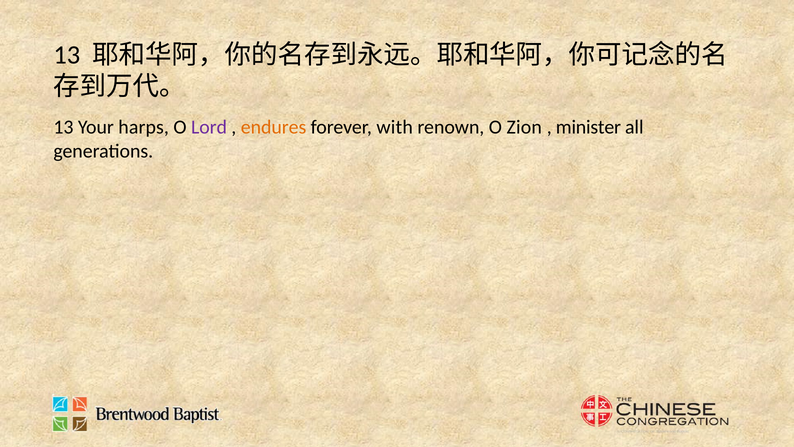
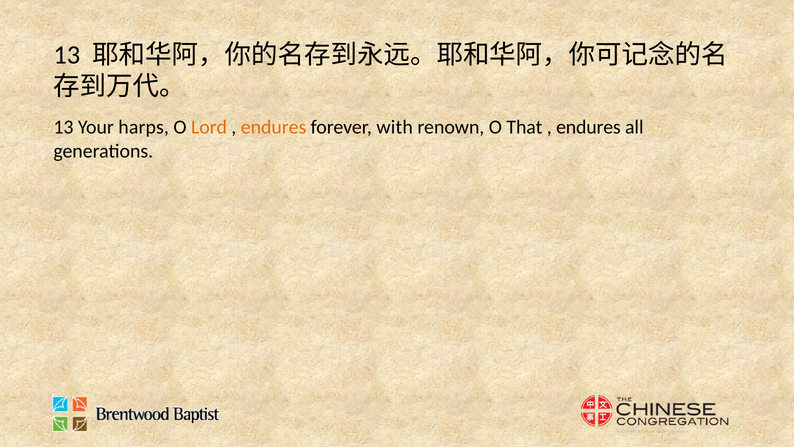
Lord colour: purple -> orange
Zion: Zion -> That
minister at (588, 127): minister -> endures
